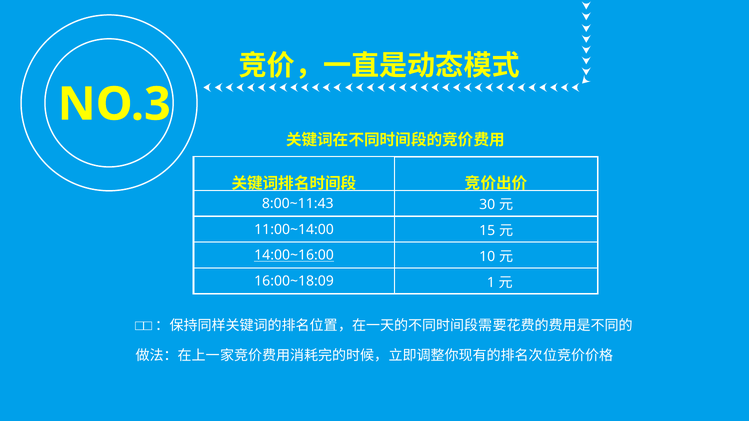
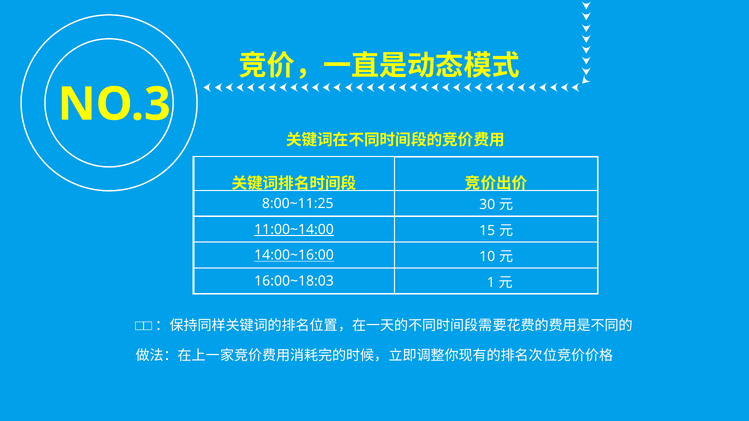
8:00~11:43: 8:00~11:43 -> 8:00~11:25
11:00~14:00 underline: none -> present
16:00~18:09: 16:00~18:09 -> 16:00~18:03
